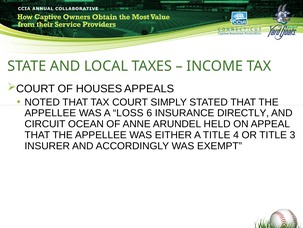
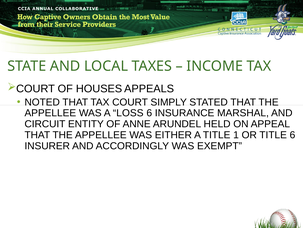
DIRECTLY: DIRECTLY -> MARSHAL
OCEAN: OCEAN -> ENTITY
4: 4 -> 1
TITLE 3: 3 -> 6
